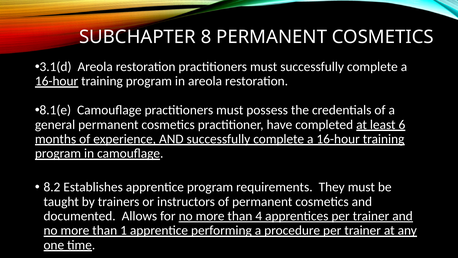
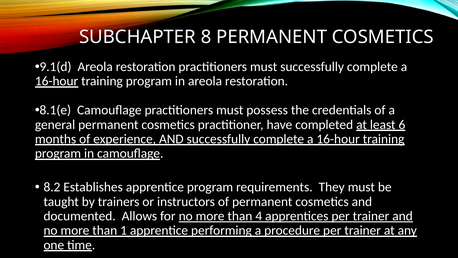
3.1(d: 3.1(d -> 9.1(d
